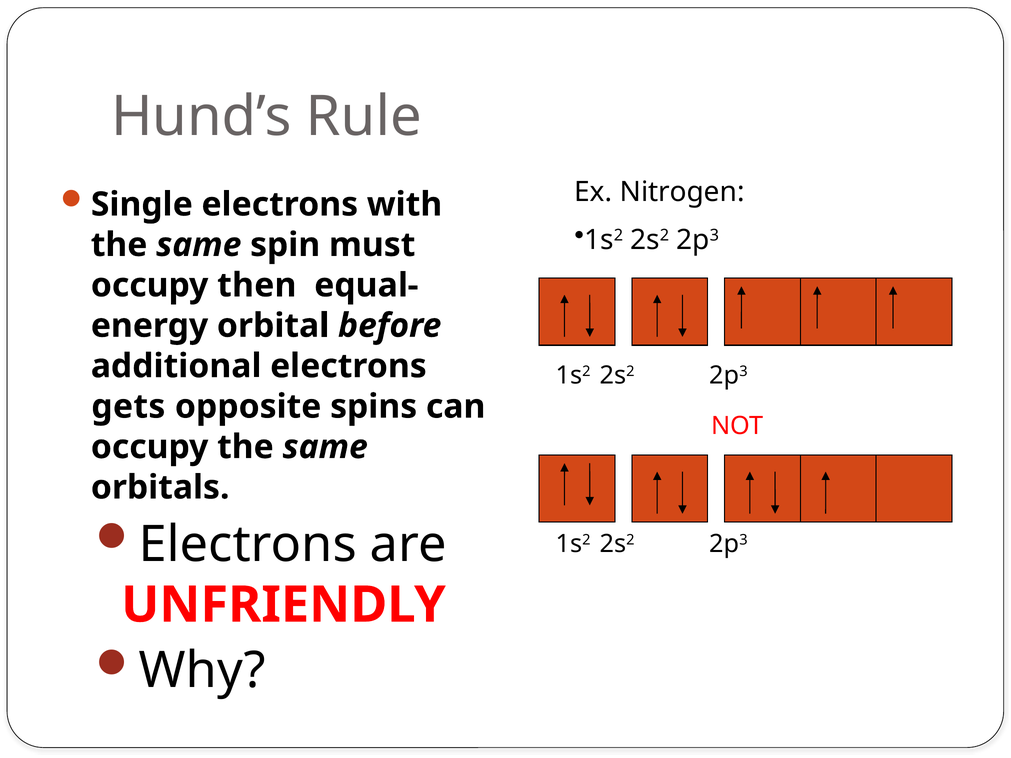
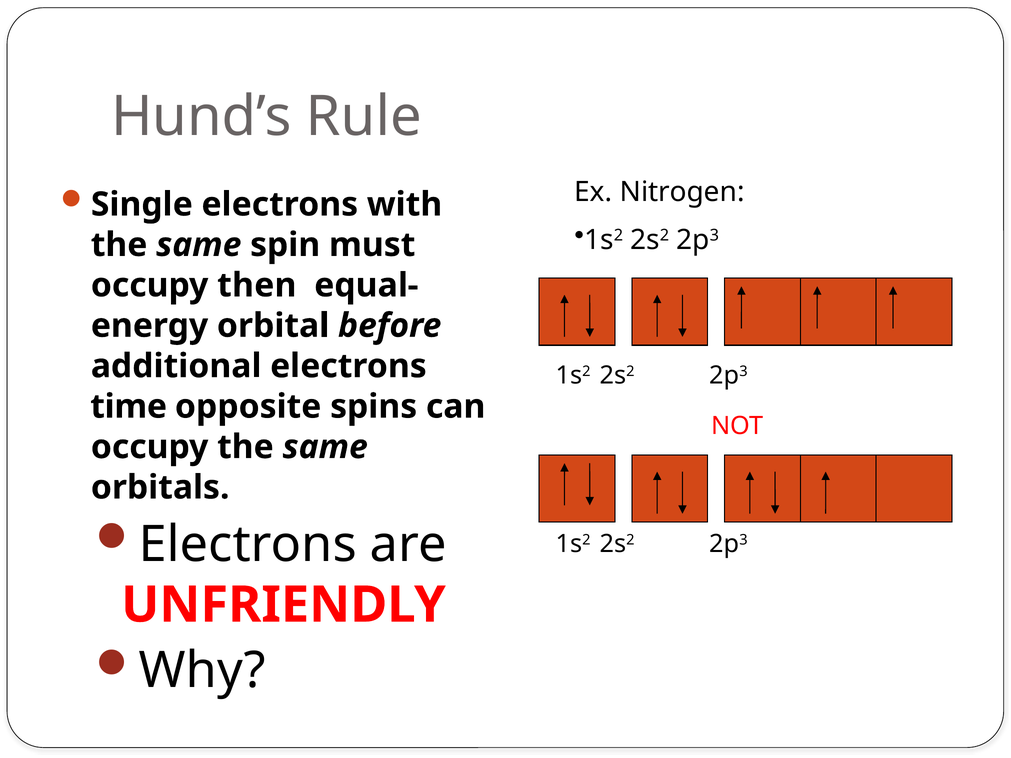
gets: gets -> time
